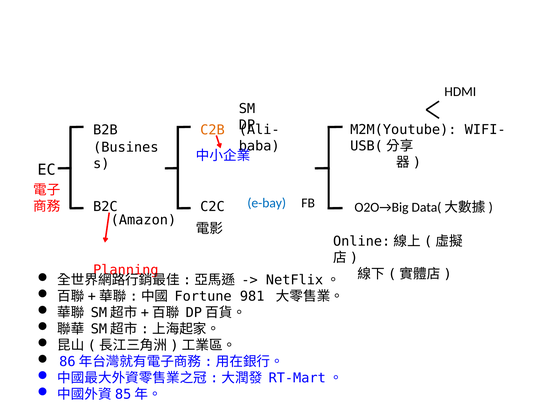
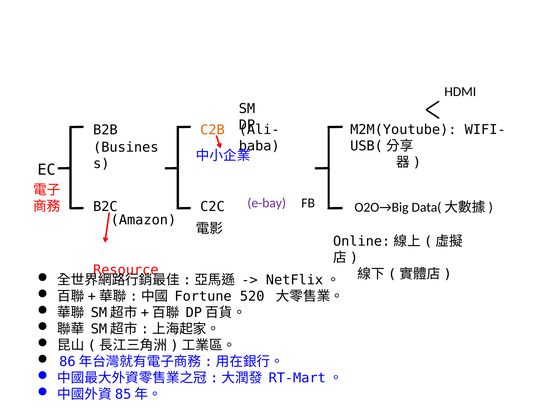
e-bay colour: blue -> purple
Planning: Planning -> Resource
981: 981 -> 520
